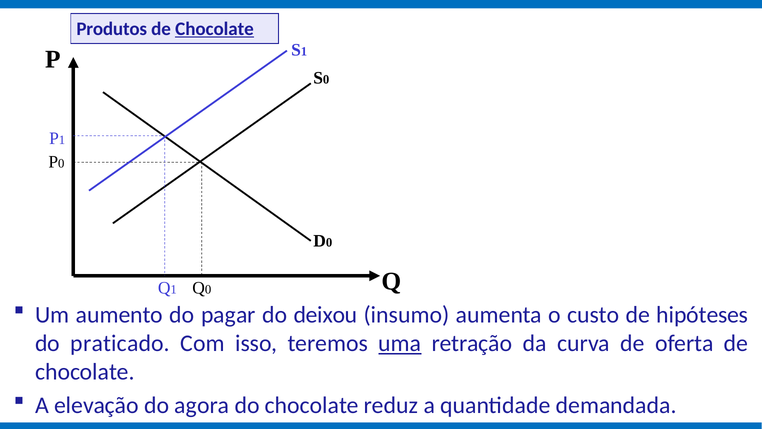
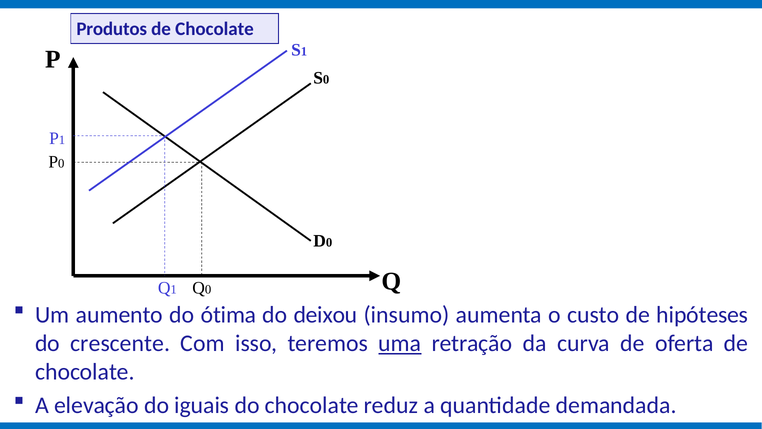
Chocolate at (215, 29) underline: present -> none
pagar: pagar -> ótima
praticado: praticado -> crescente
agora: agora -> iguais
